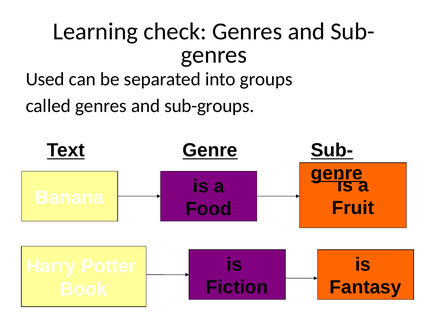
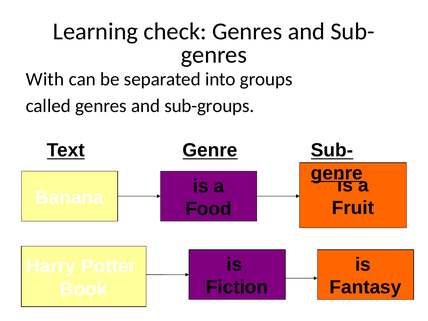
Used: Used -> With
